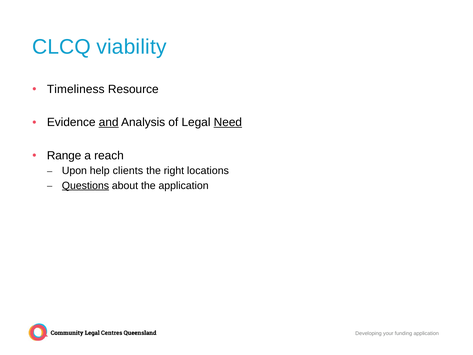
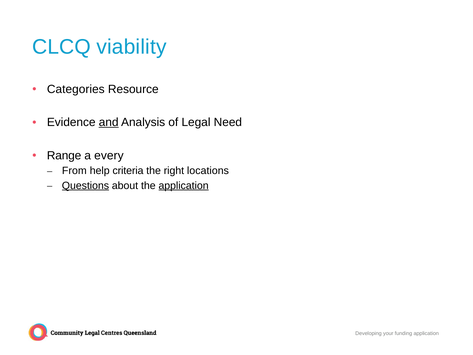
Timeliness: Timeliness -> Categories
Need underline: present -> none
reach: reach -> every
Upon: Upon -> From
clients: clients -> criteria
application at (184, 185) underline: none -> present
